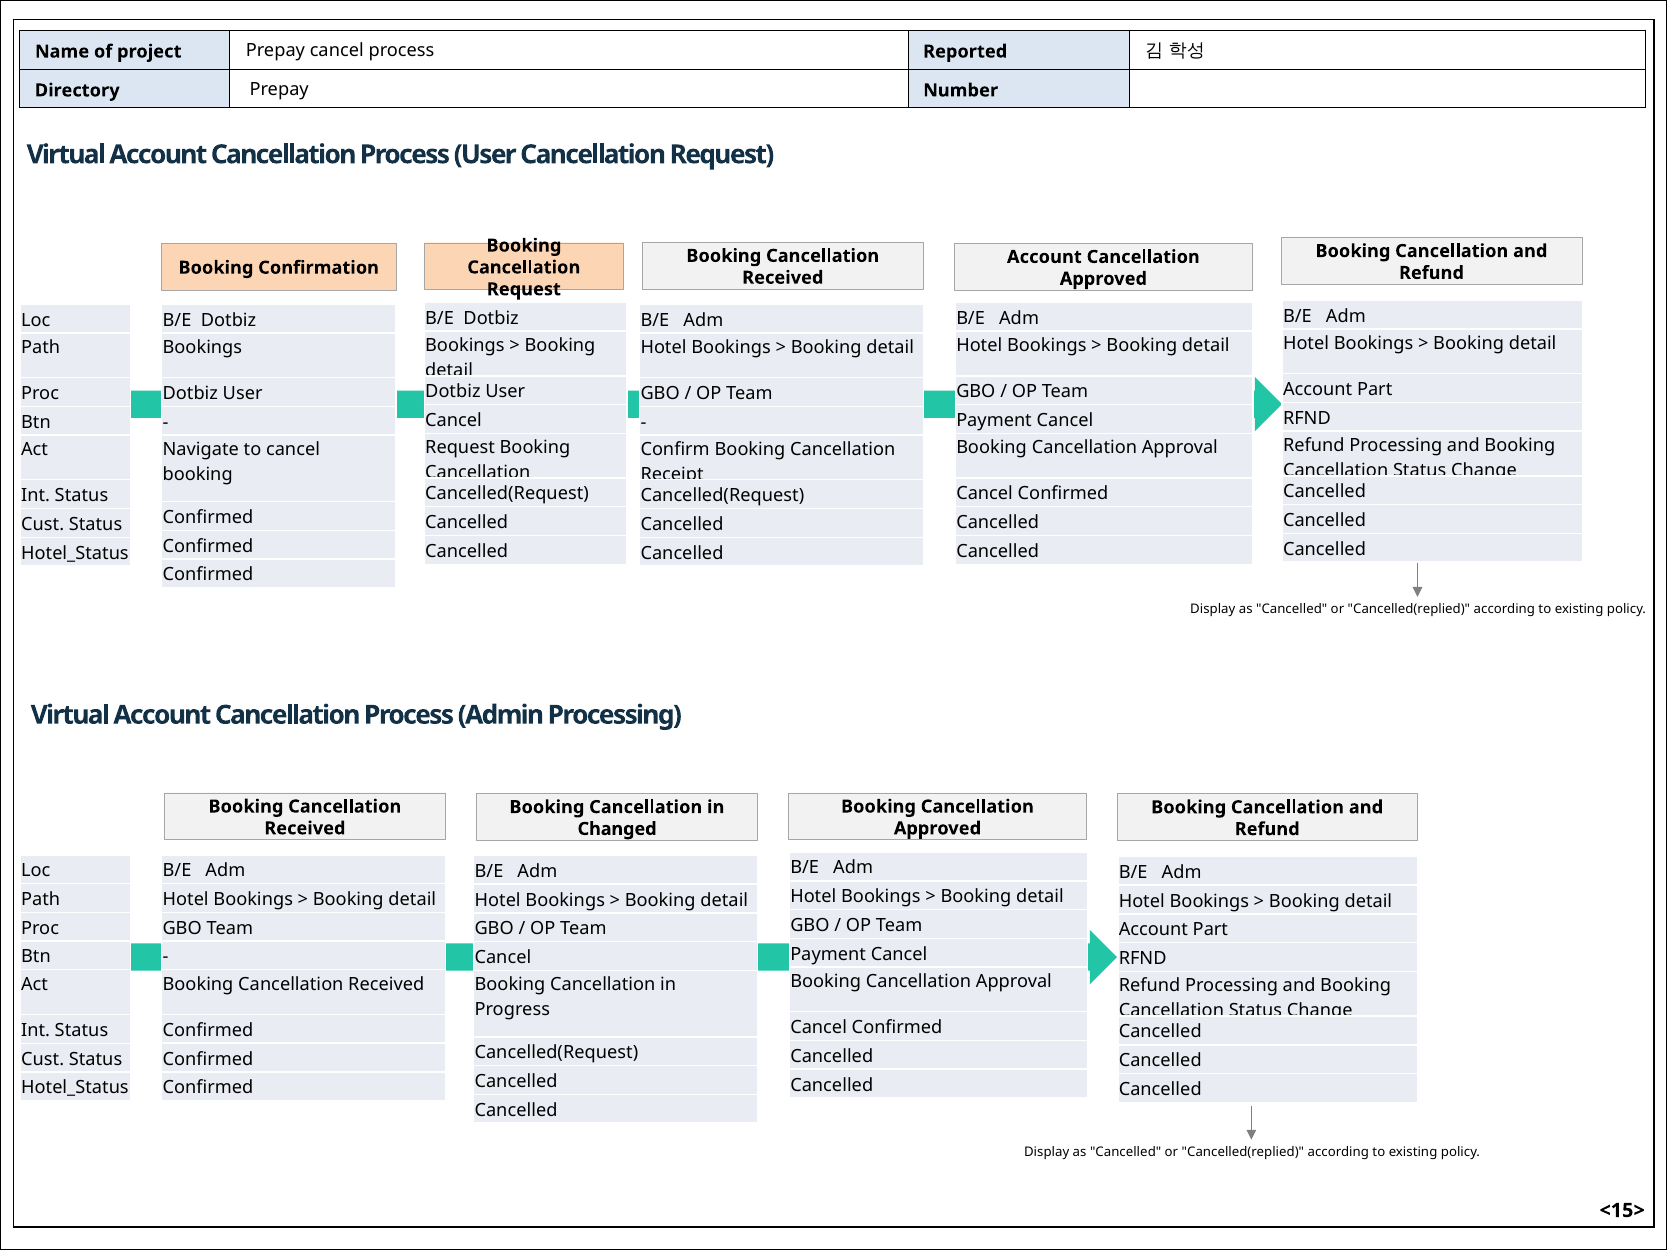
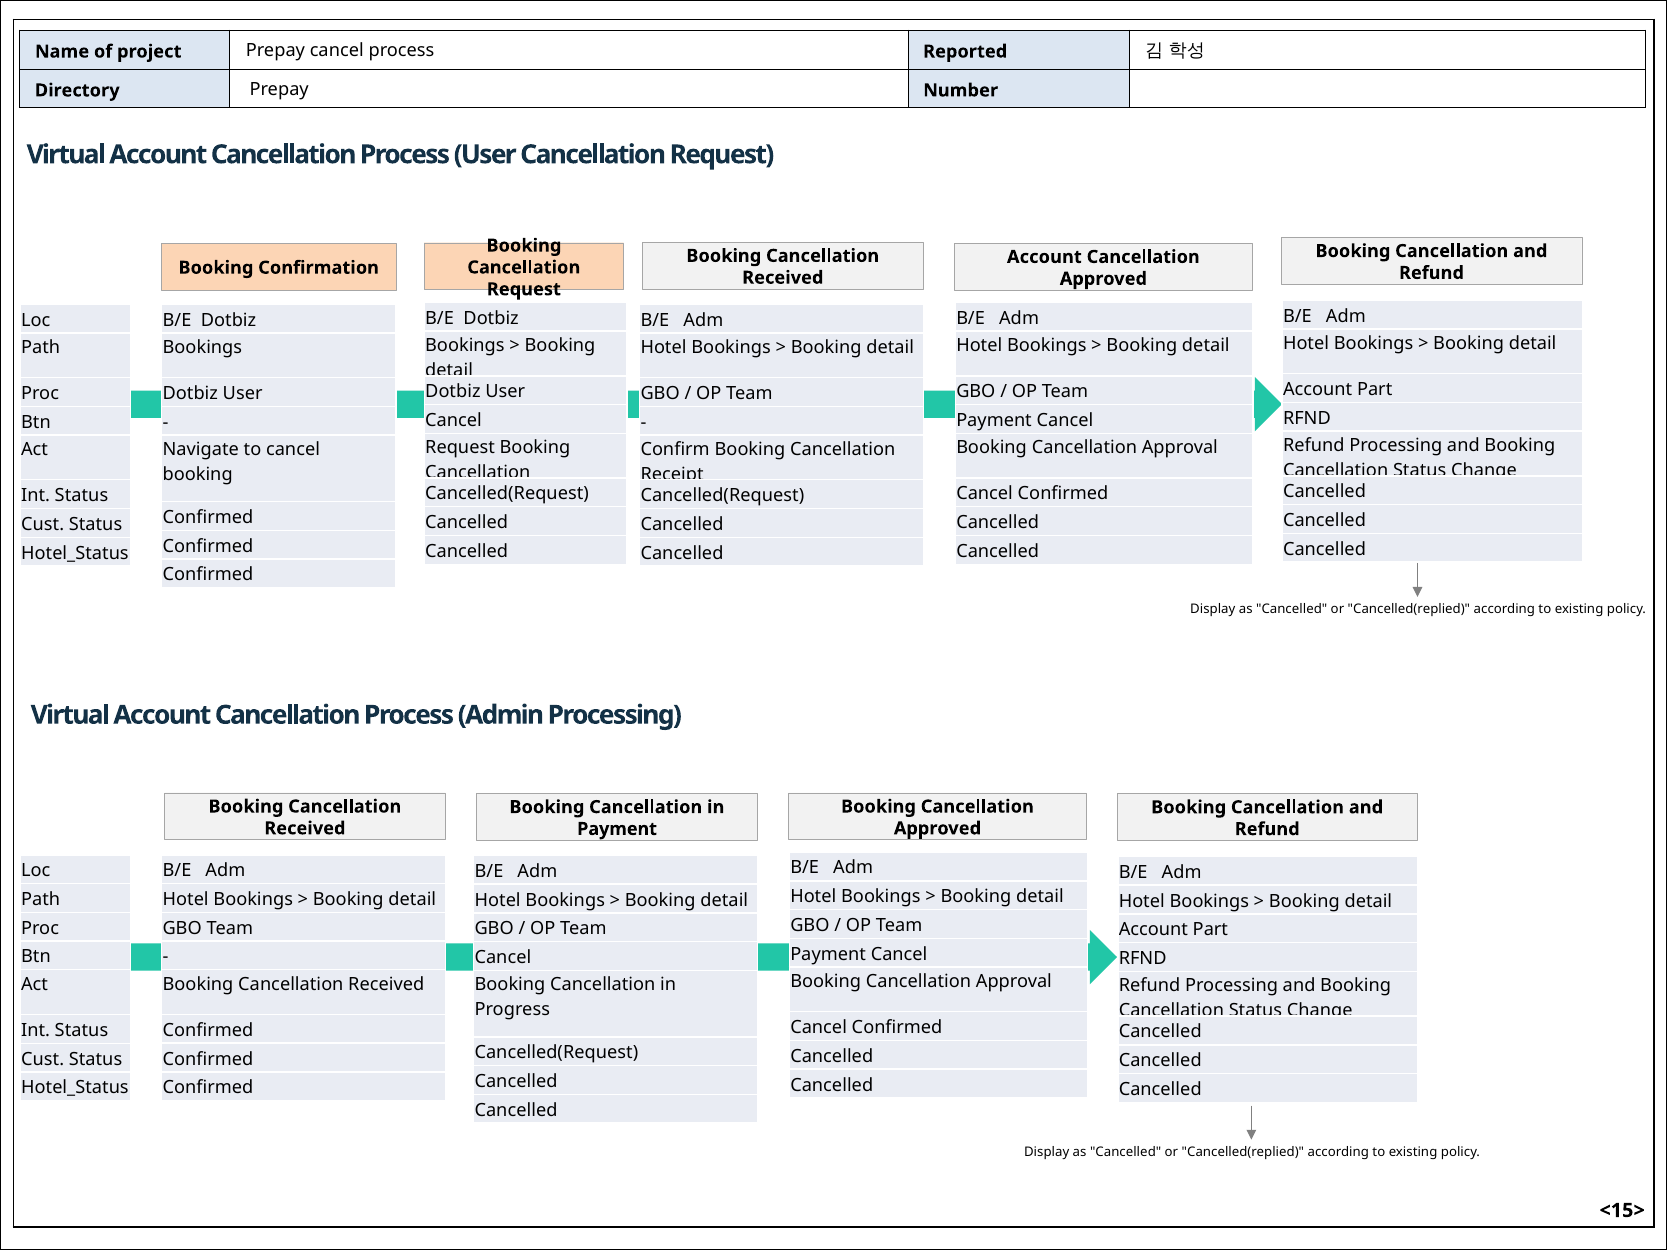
Changed at (617, 829): Changed -> Payment
